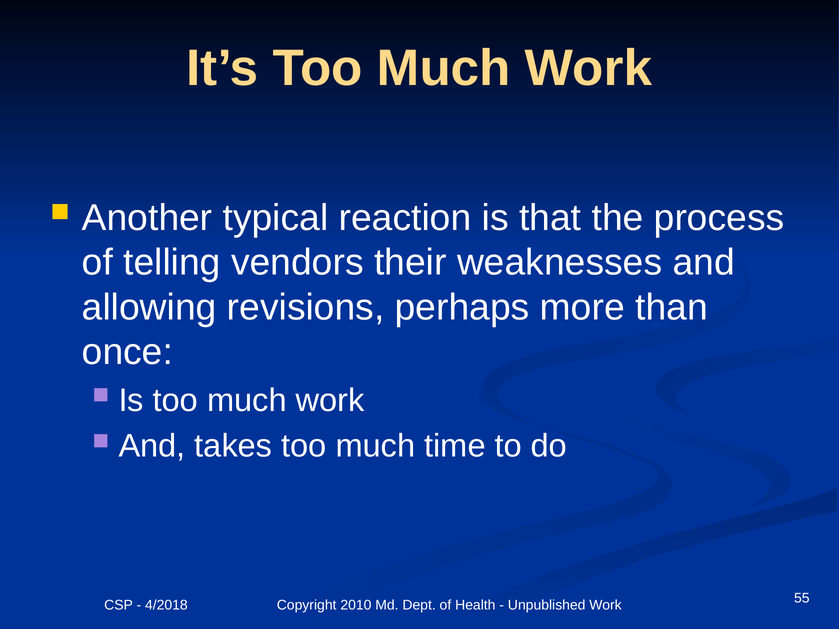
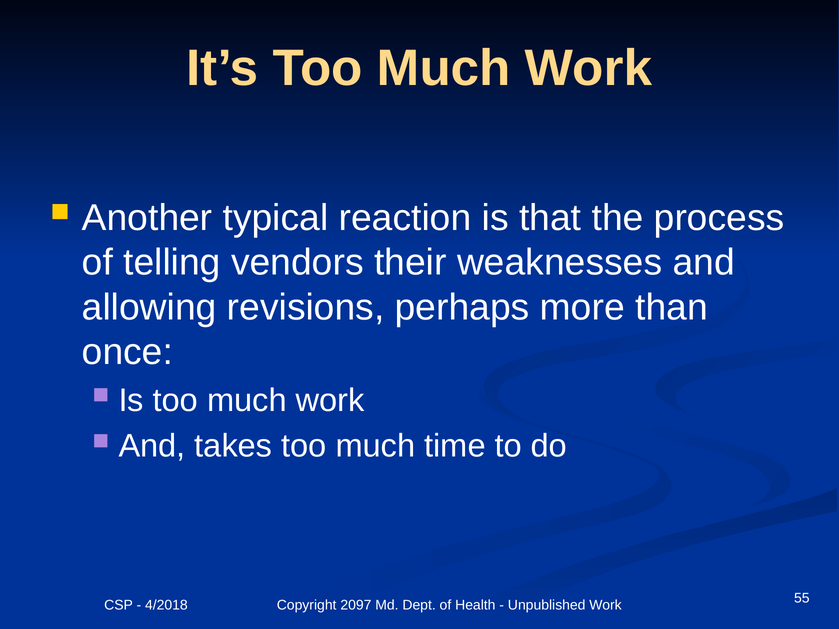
2010: 2010 -> 2097
